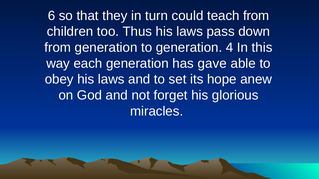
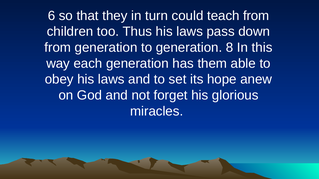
4: 4 -> 8
gave: gave -> them
